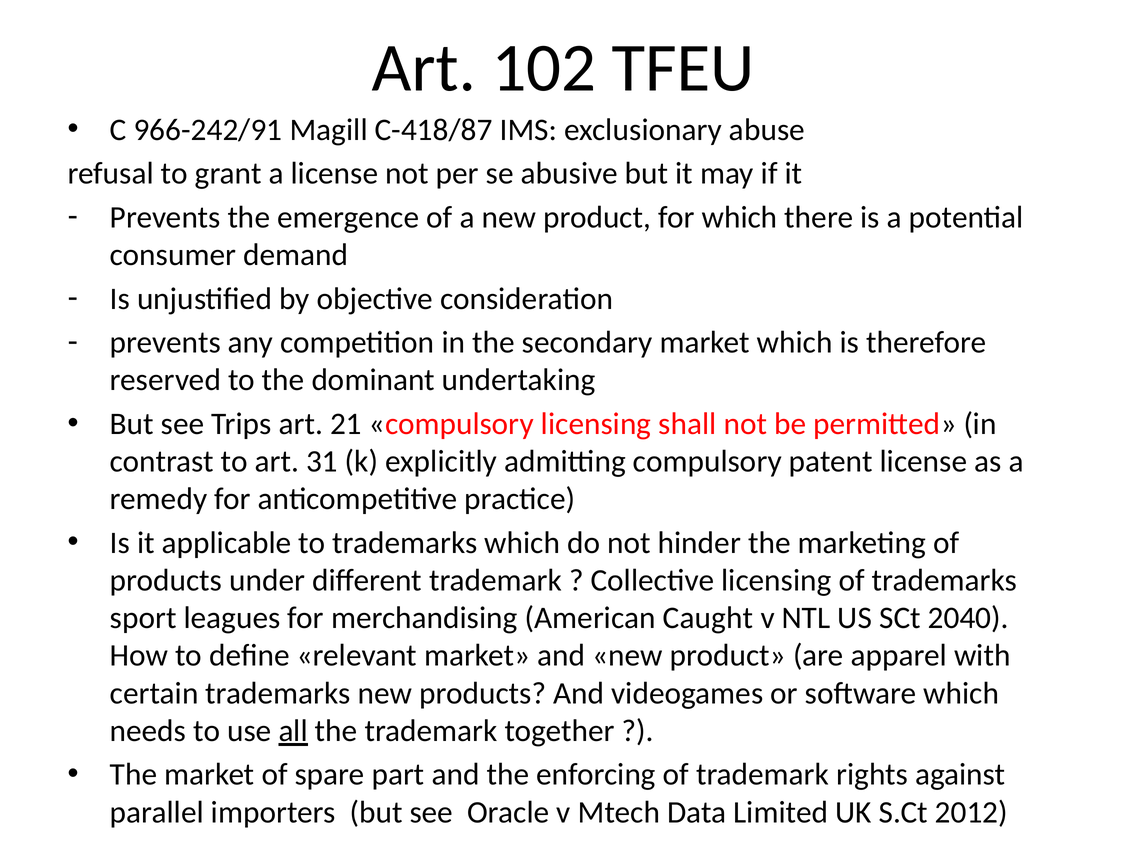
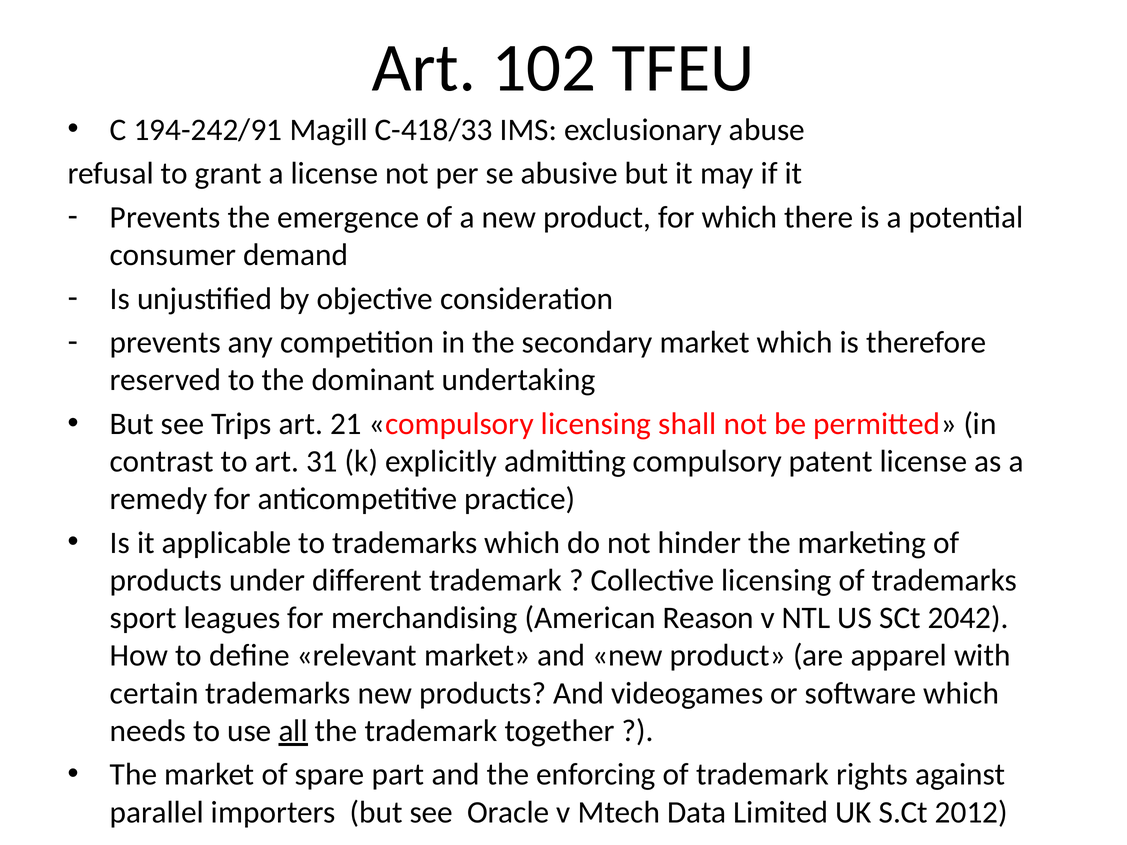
966-242/91: 966-242/91 -> 194-242/91
C-418/87: C-418/87 -> C-418/33
Caught: Caught -> Reason
2040: 2040 -> 2042
